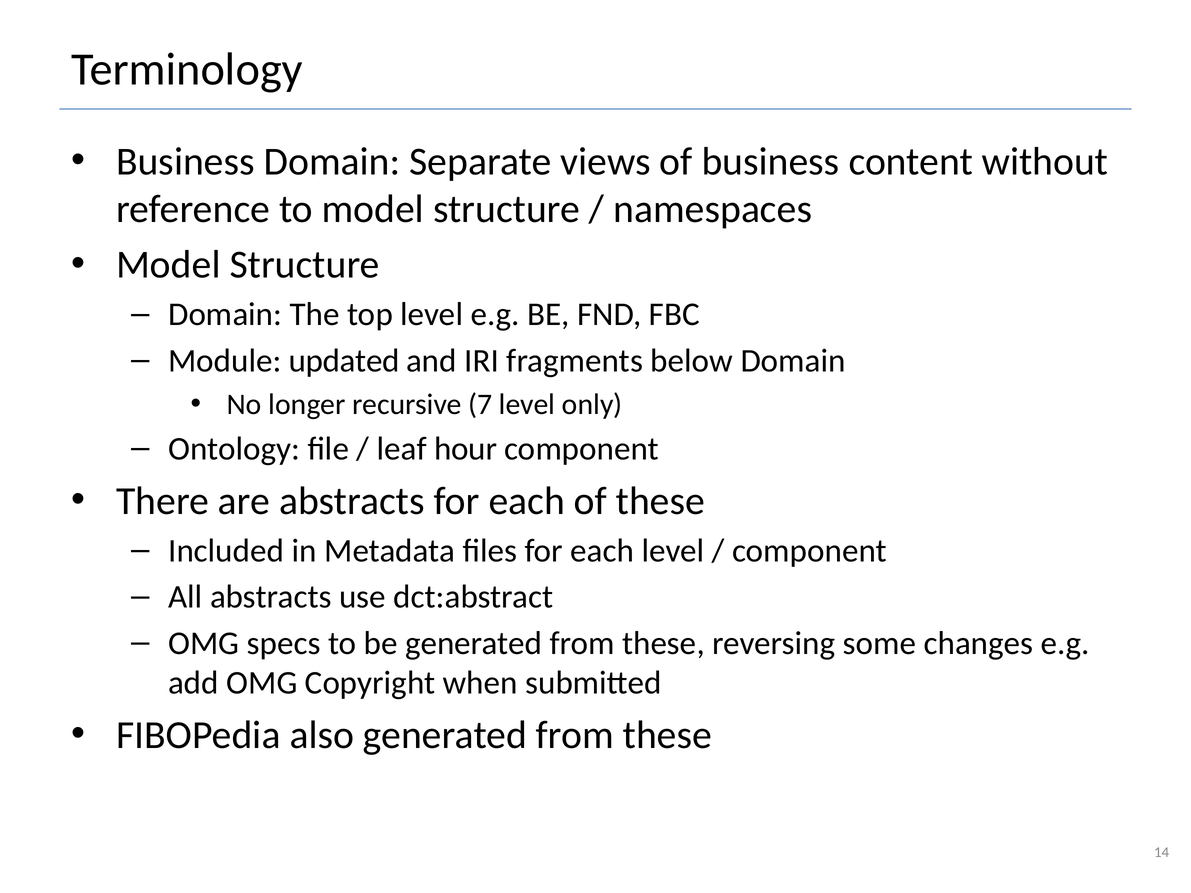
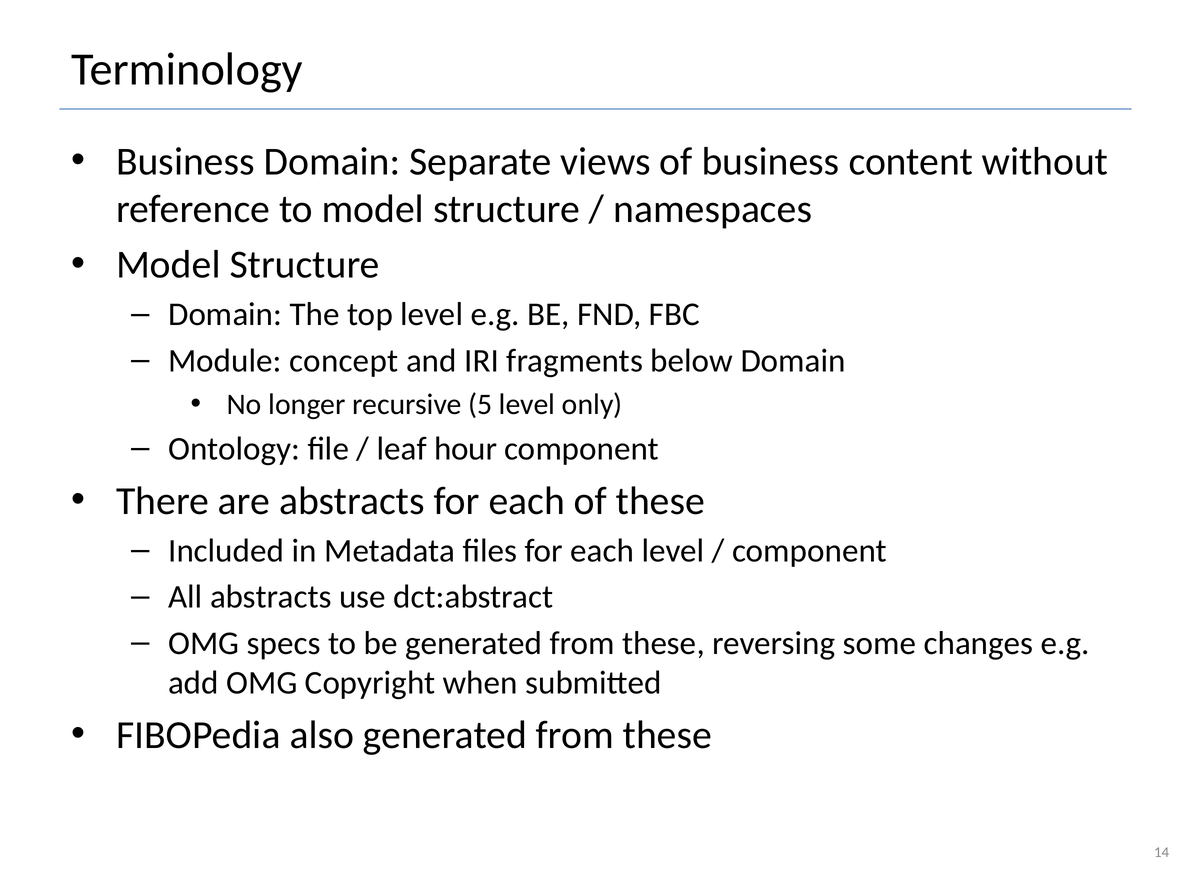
updated: updated -> concept
7: 7 -> 5
